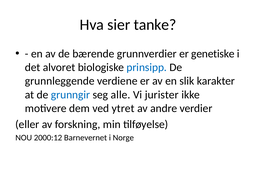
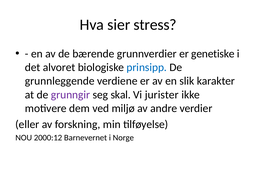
tanke: tanke -> stress
grunngir colour: blue -> purple
alle: alle -> skal
ytret: ytret -> miljø
